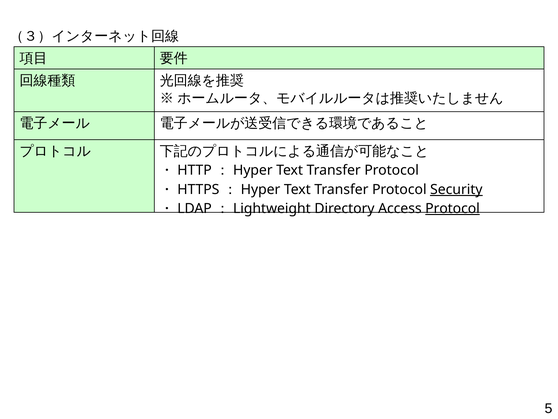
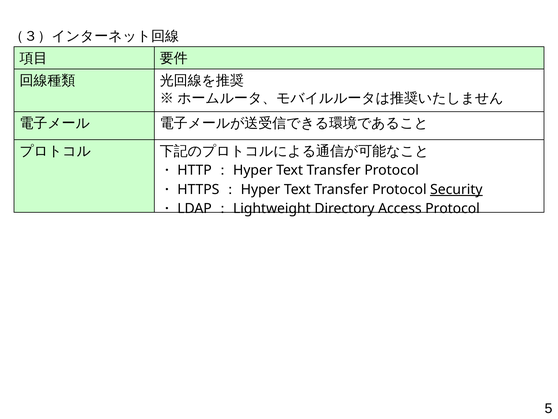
Protocol at (453, 208) underline: present -> none
